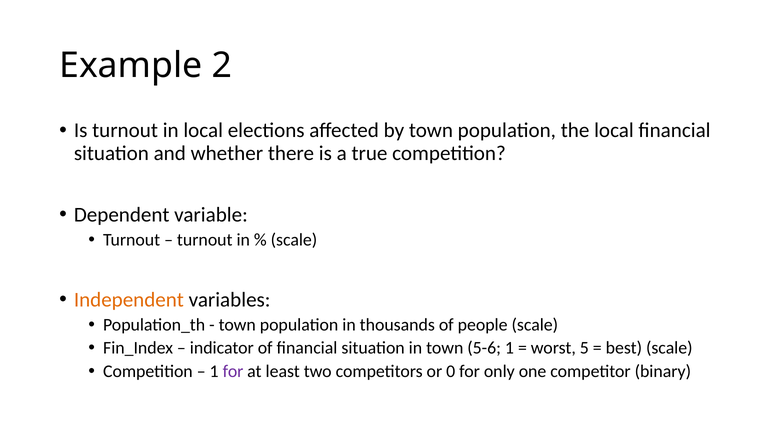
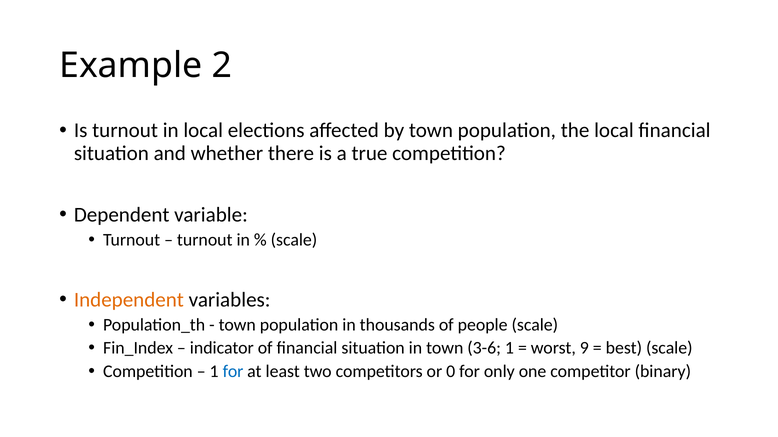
5-6: 5-6 -> 3-6
5: 5 -> 9
for at (233, 372) colour: purple -> blue
